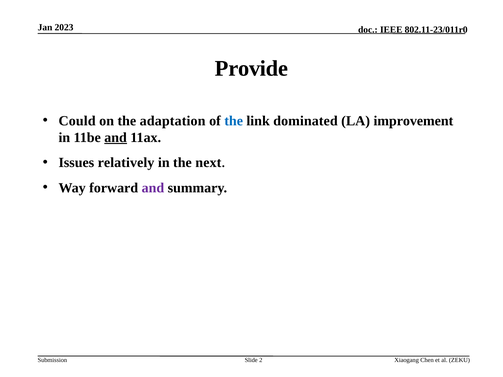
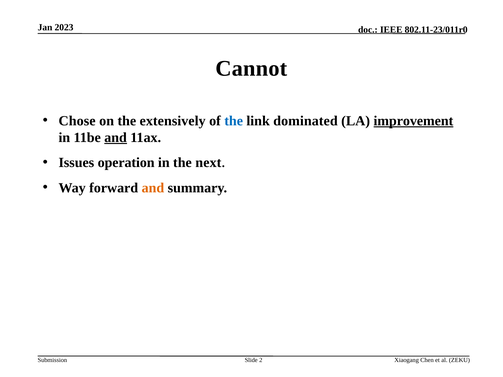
Provide: Provide -> Cannot
Could: Could -> Chose
adaptation: adaptation -> extensively
improvement underline: none -> present
relatively: relatively -> operation
and at (153, 188) colour: purple -> orange
